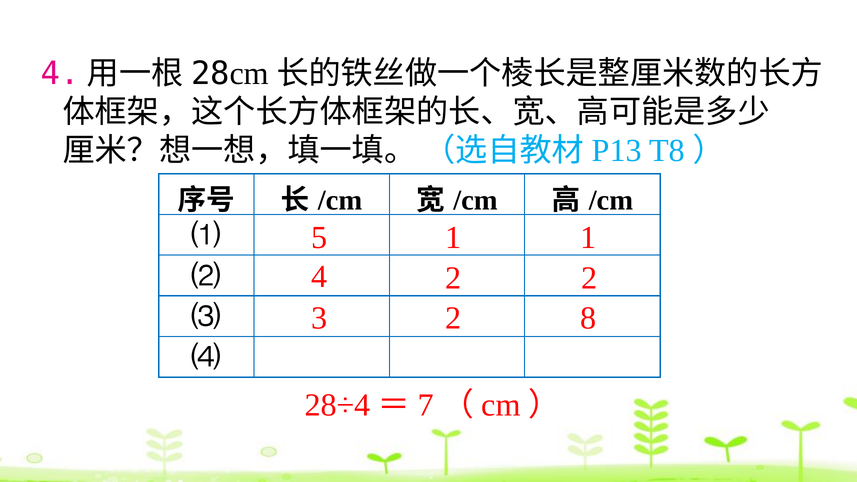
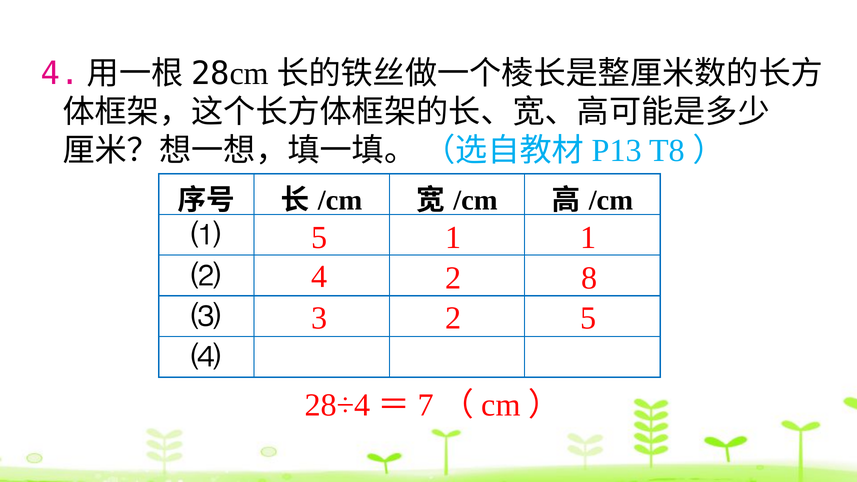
2 2: 2 -> 8
2 8: 8 -> 5
